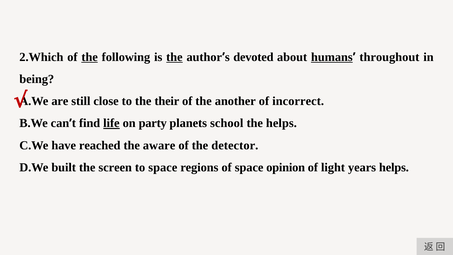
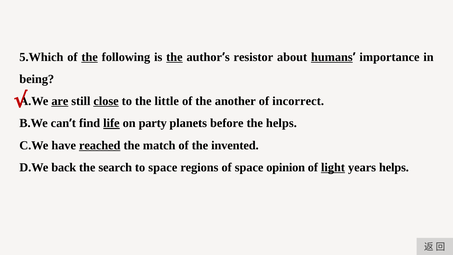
2.Which: 2.Which -> 5.Which
devoted: devoted -> resistor
throughout: throughout -> importance
are underline: none -> present
close underline: none -> present
their: their -> little
school: school -> before
reached underline: none -> present
aware: aware -> match
detector: detector -> invented
built: built -> back
screen: screen -> search
light underline: none -> present
